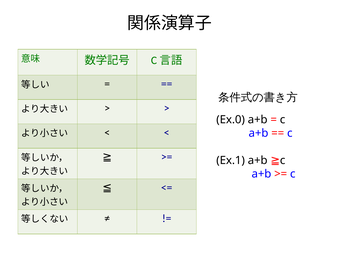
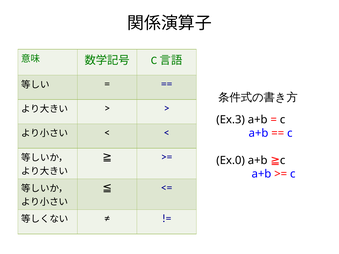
Ex.0: Ex.0 -> Ex.3
Ex.1: Ex.1 -> Ex.0
